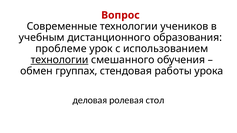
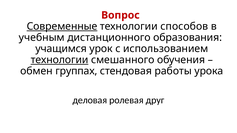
Современные underline: none -> present
учеников: учеников -> способов
проблеме: проблеме -> учащимся
стол: стол -> друг
